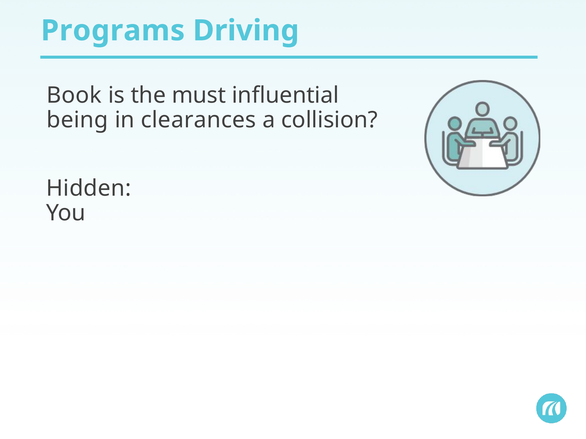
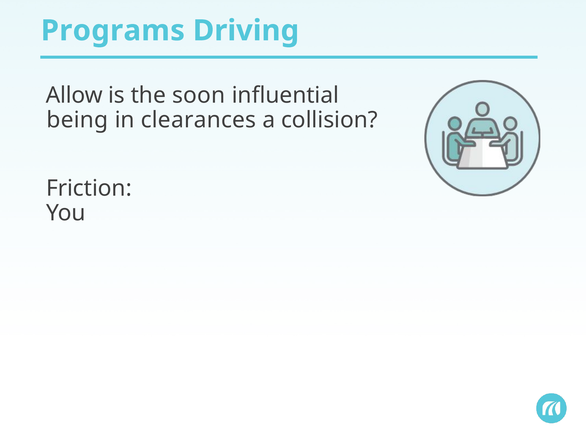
Book: Book -> Allow
must: must -> soon
Hidden: Hidden -> Friction
